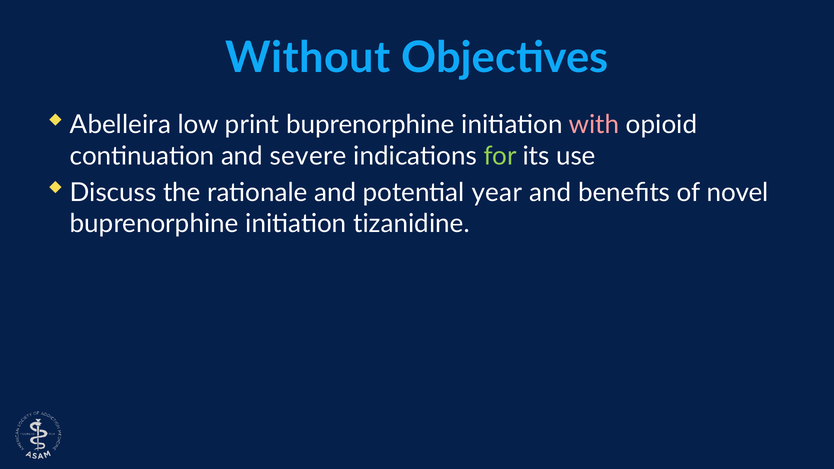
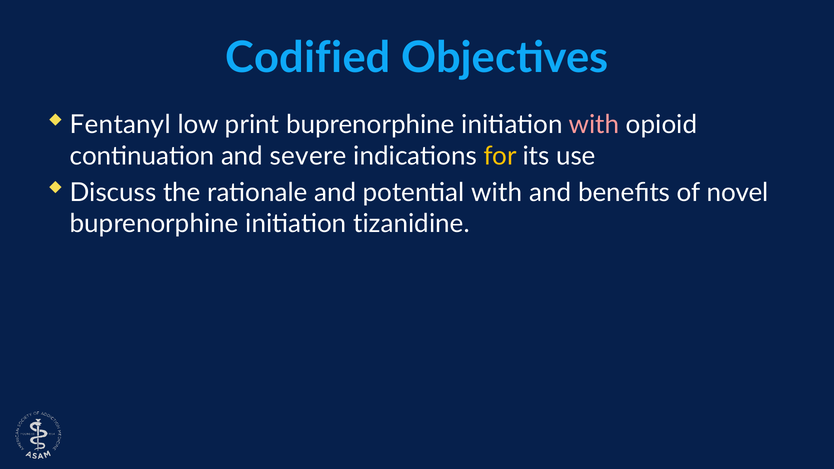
Without: Without -> Codified
Abelleira: Abelleira -> Fentanyl
for colour: light green -> yellow
potential year: year -> with
